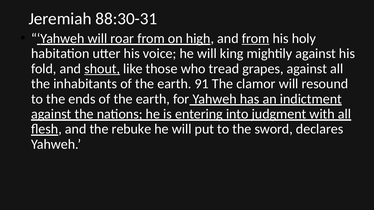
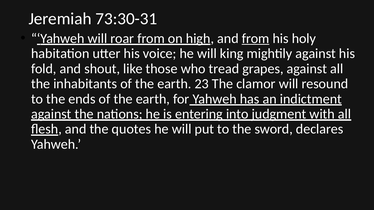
88:30-31: 88:30-31 -> 73:30-31
shout underline: present -> none
91: 91 -> 23
rebuke: rebuke -> quotes
